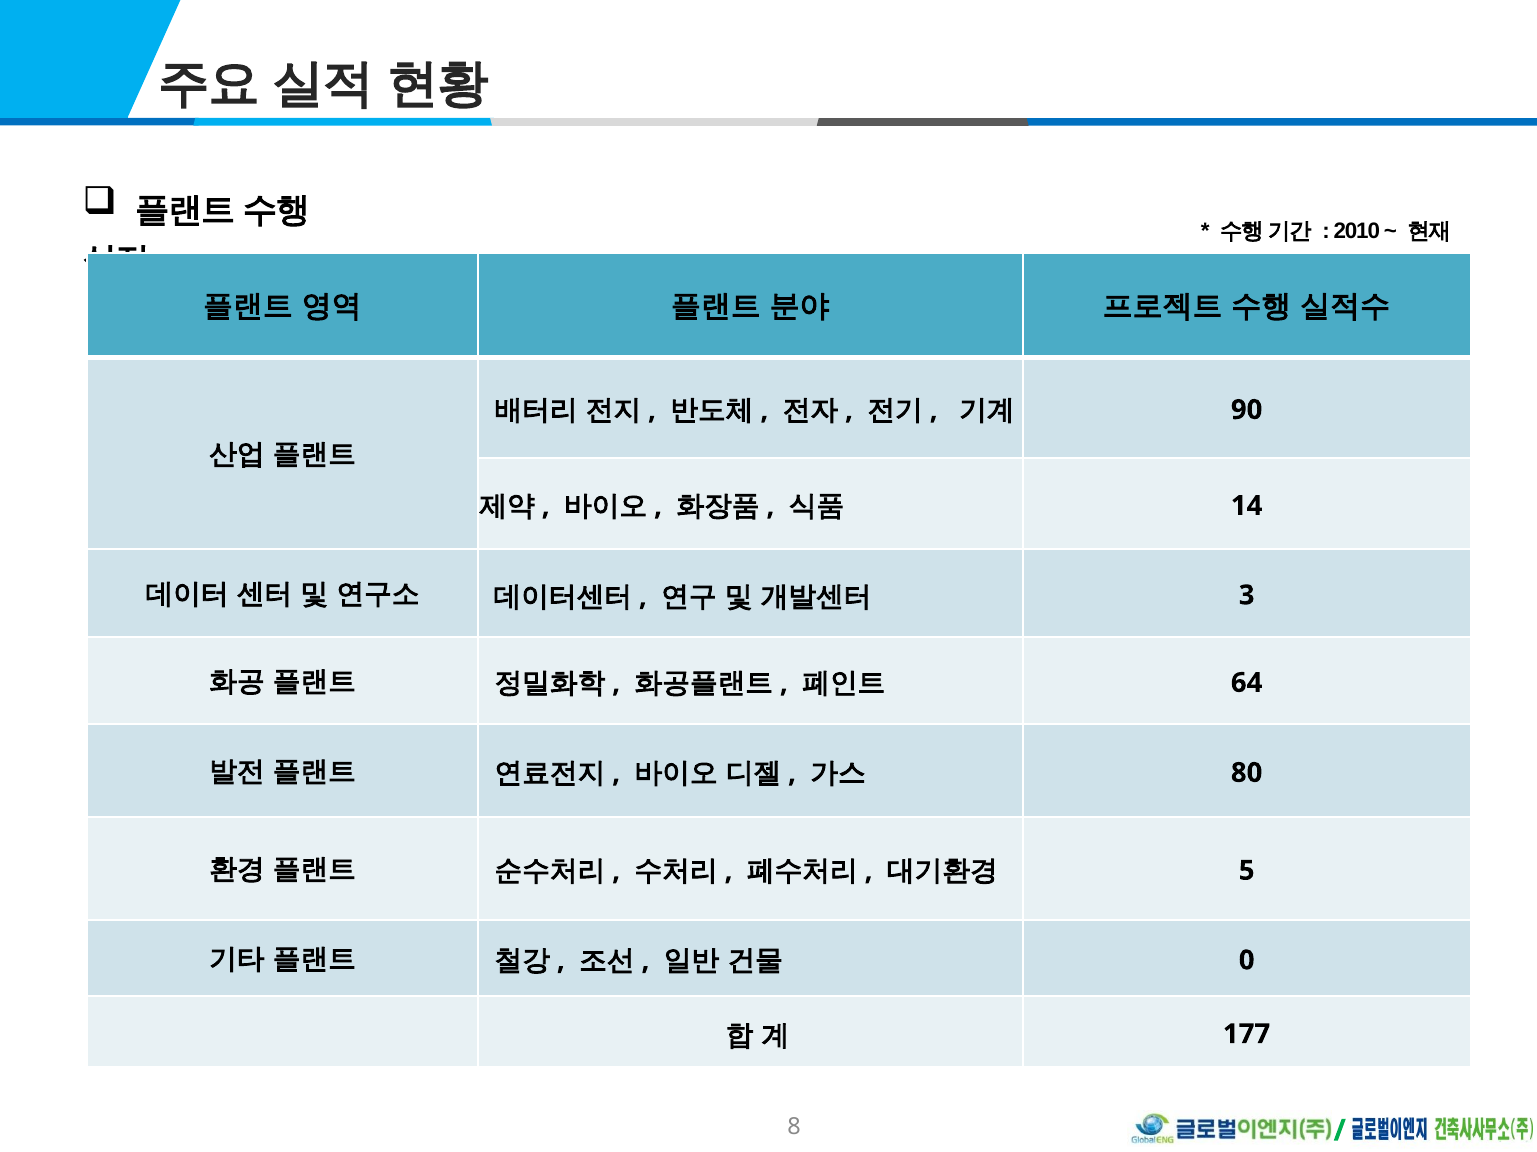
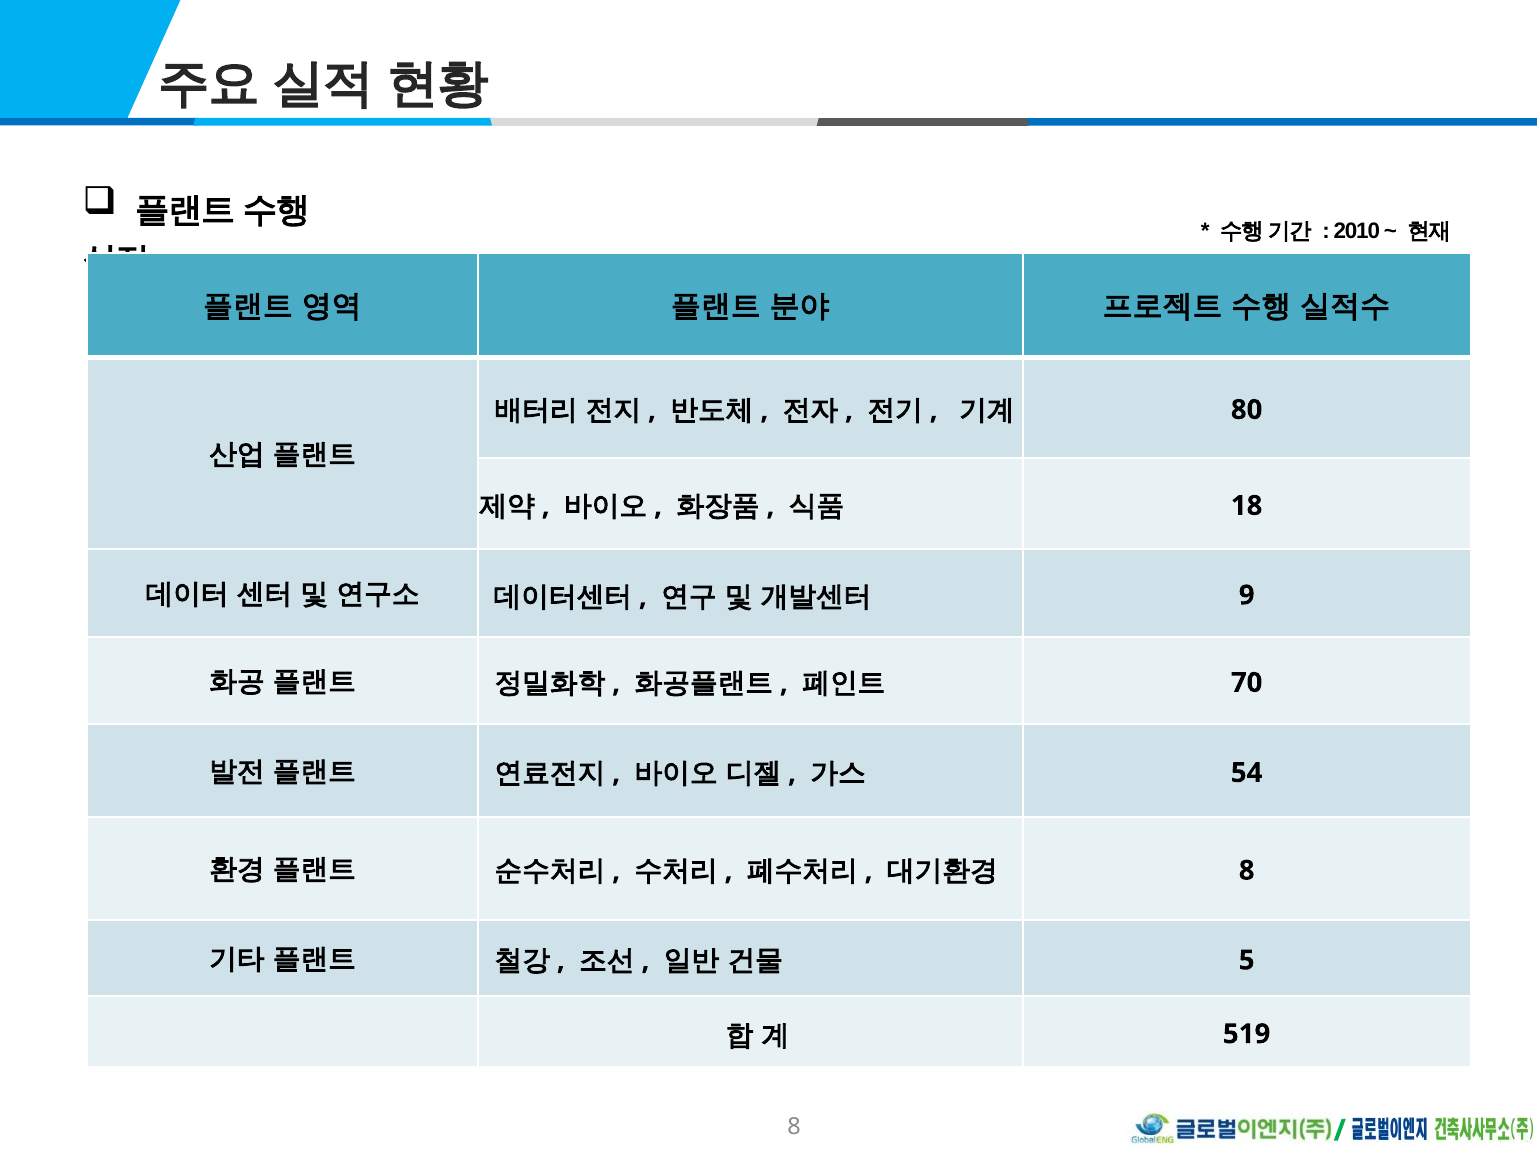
90: 90 -> 80
14: 14 -> 18
3: 3 -> 9
64: 64 -> 70
80: 80 -> 54
5 at (1247, 871): 5 -> 8
0: 0 -> 5
177: 177 -> 519
